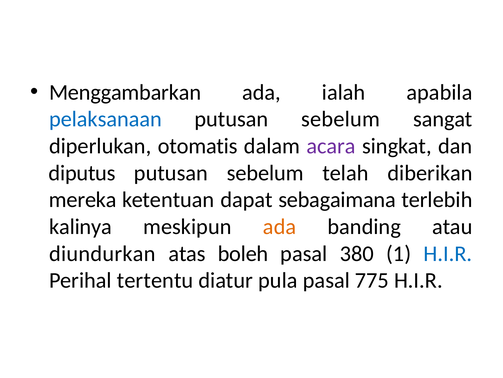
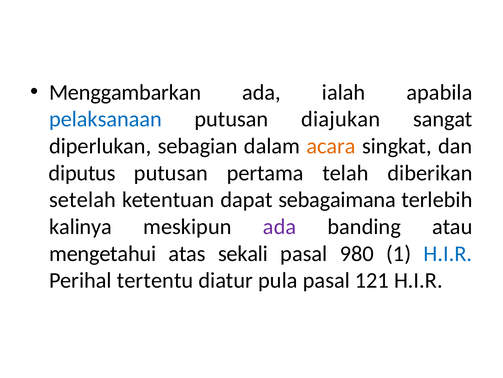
sebelum at (341, 119): sebelum -> diajukan
otomatis: otomatis -> sebagian
acara colour: purple -> orange
sebelum at (265, 173): sebelum -> pertama
mereka: mereka -> setelah
ada at (280, 226) colour: orange -> purple
diundurkan: diundurkan -> mengetahui
boleh: boleh -> sekali
380: 380 -> 980
775: 775 -> 121
